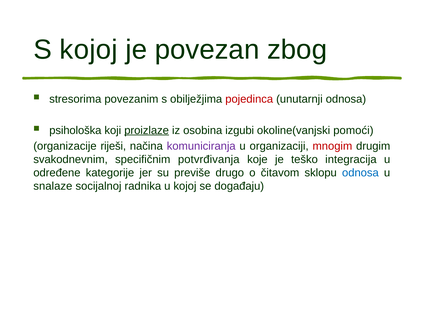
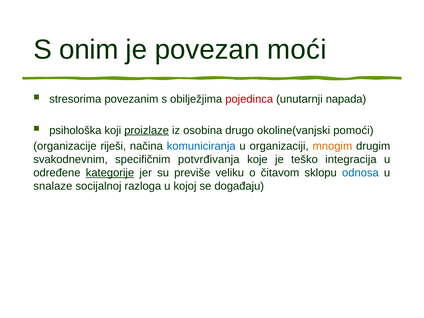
S kojoj: kojoj -> onim
zbog: zbog -> moći
unutarnji odnosa: odnosa -> napada
izgubi: izgubi -> drugo
komuniciranja colour: purple -> blue
mnogim colour: red -> orange
kategorije underline: none -> present
drugo: drugo -> veliku
radnika: radnika -> razloga
